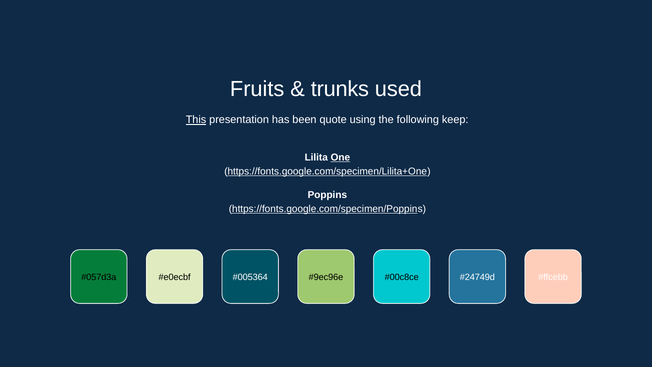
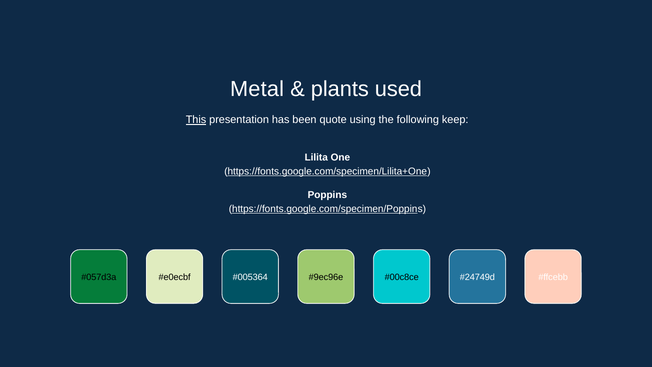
Fruits: Fruits -> Metal
trunks: trunks -> plants
One underline: present -> none
